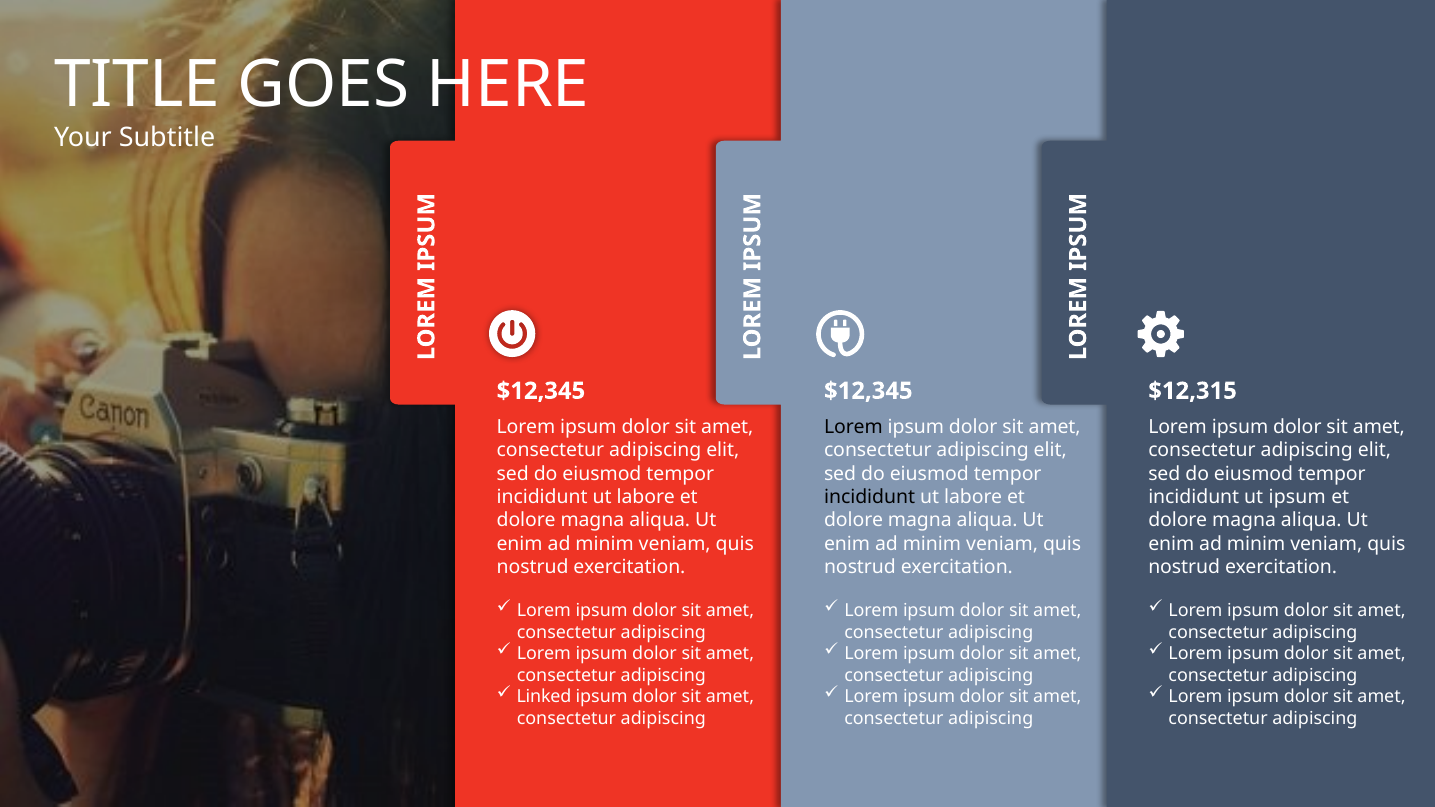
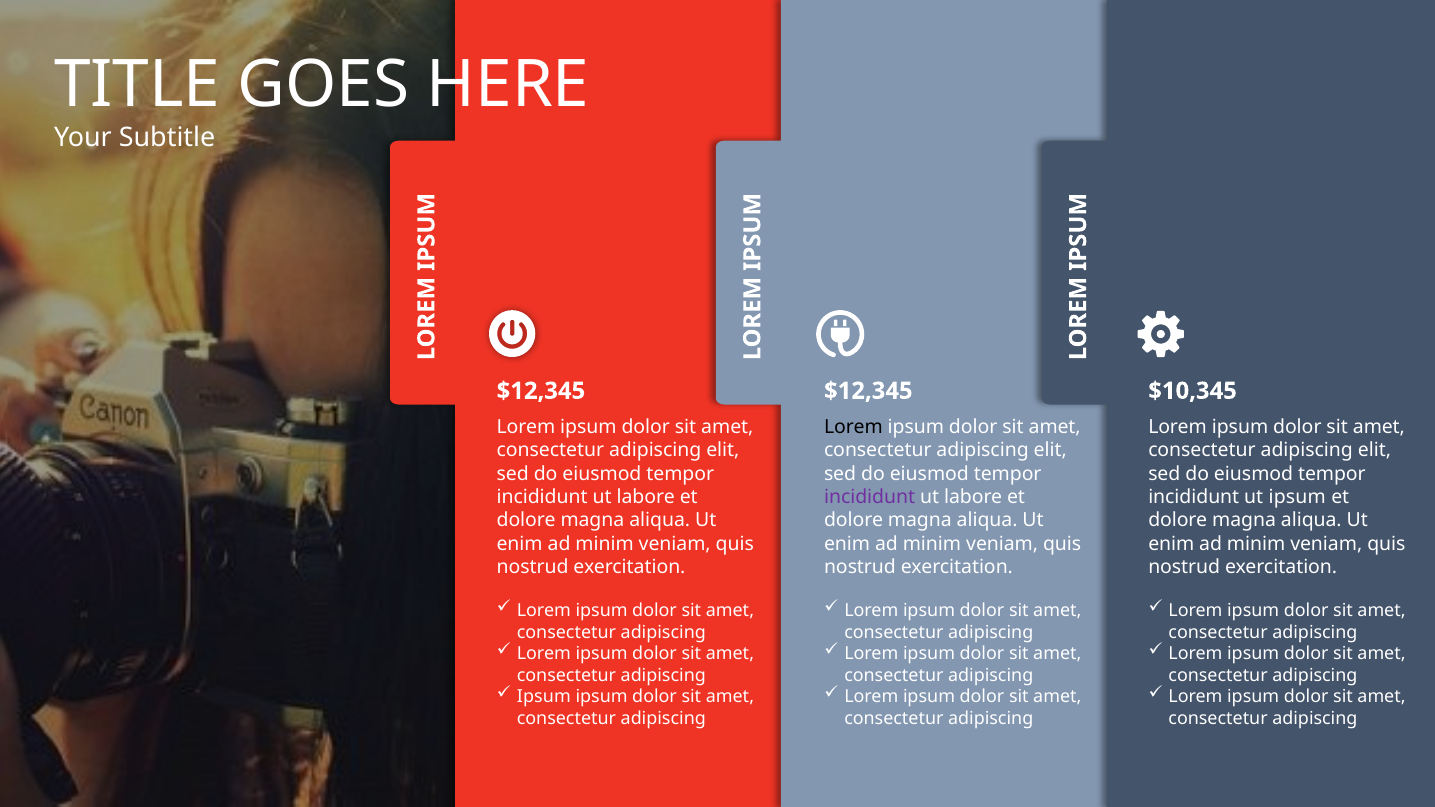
$12,315: $12,315 -> $10,345
incididunt at (870, 497) colour: black -> purple
Linked at (544, 697): Linked -> Ipsum
